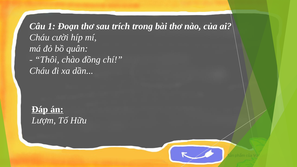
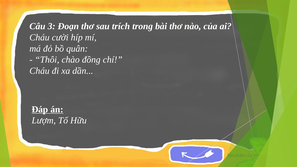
1: 1 -> 3
